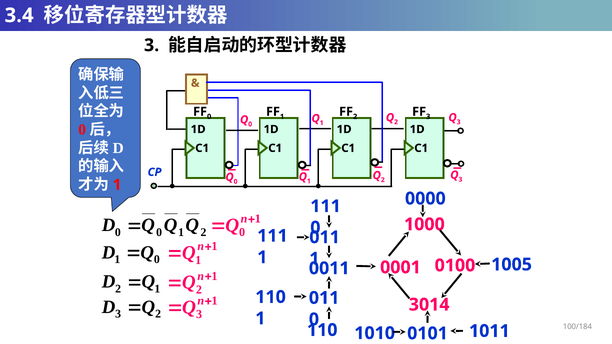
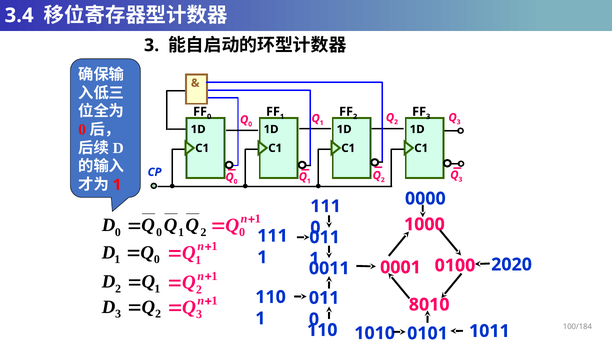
1005: 1005 -> 2020
3014: 3014 -> 8010
